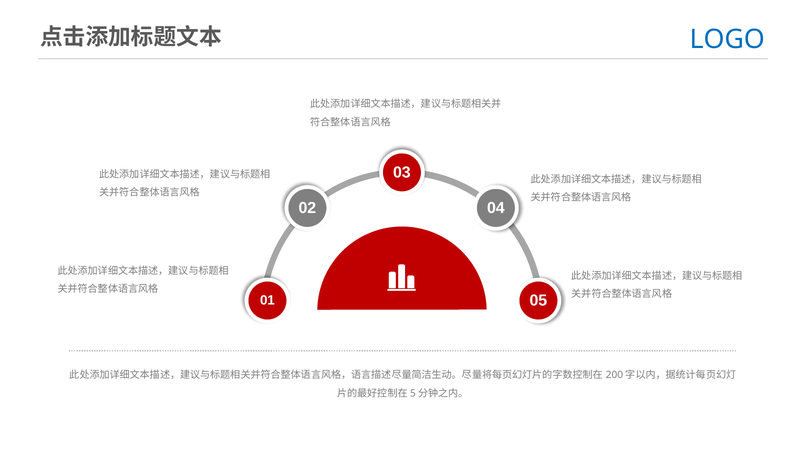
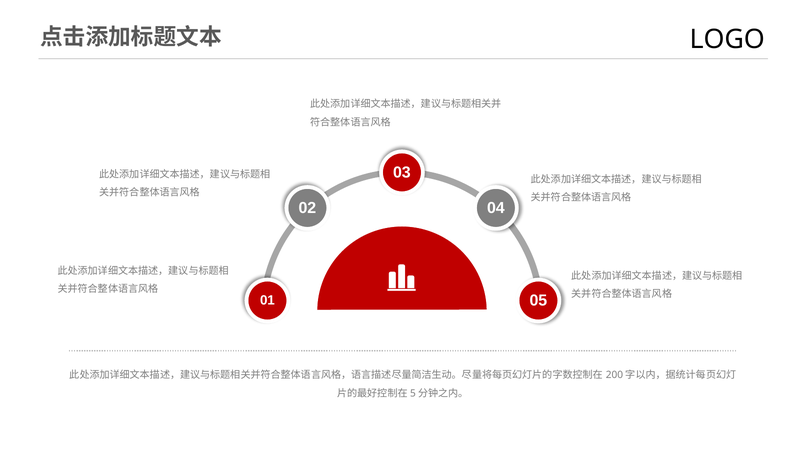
LOGO colour: blue -> black
